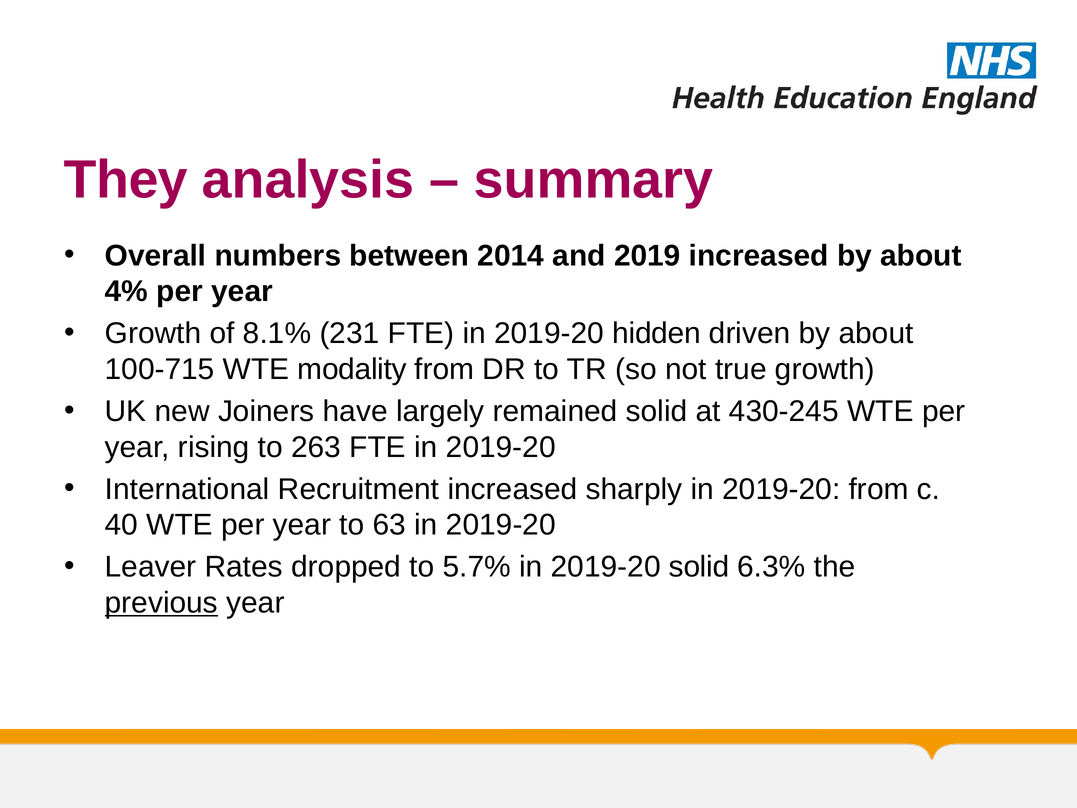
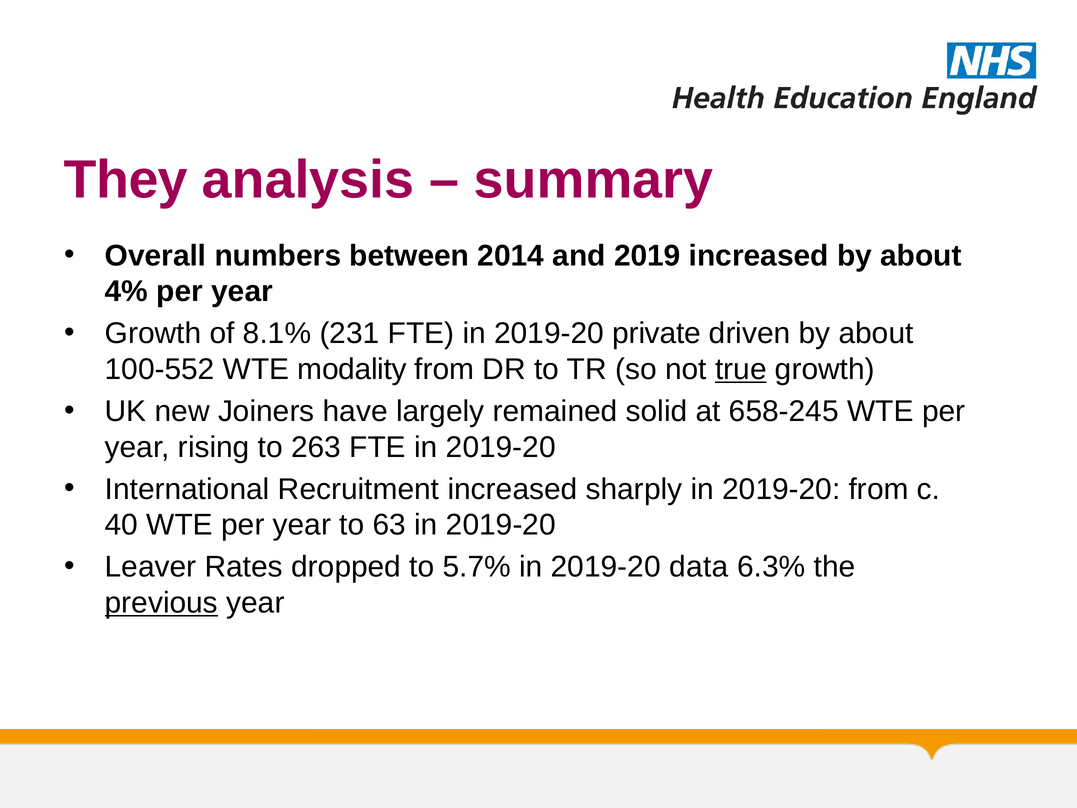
hidden: hidden -> private
100-715: 100-715 -> 100-552
true underline: none -> present
430-245: 430-245 -> 658-245
2019-20 solid: solid -> data
